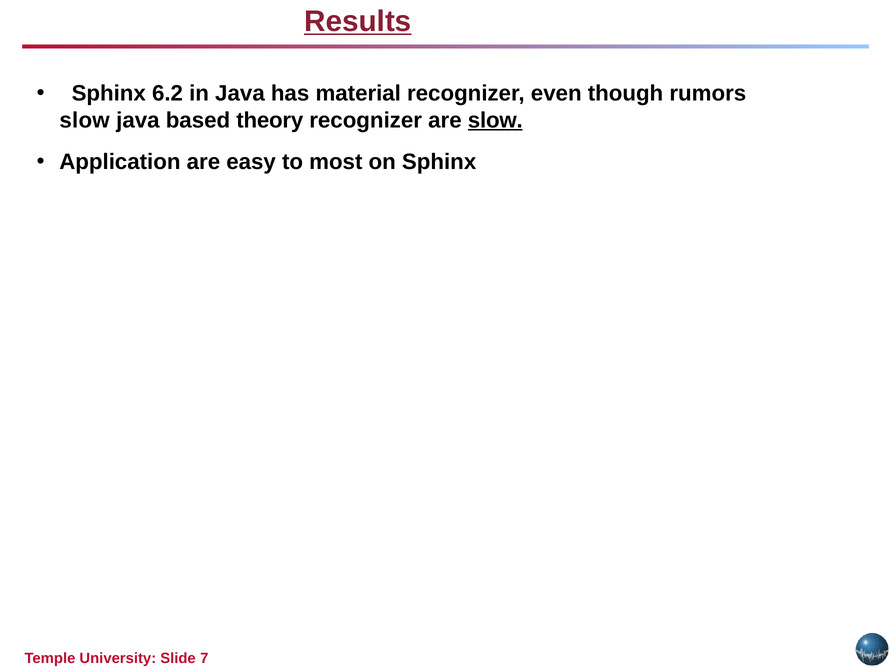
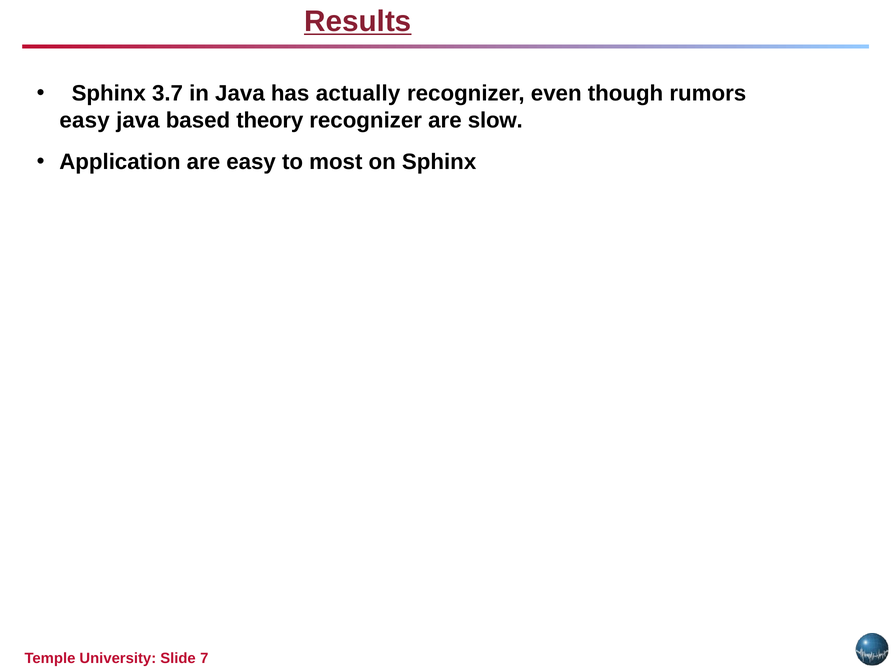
6.2: 6.2 -> 3.7
material: material -> actually
slow at (85, 120): slow -> easy
slow at (495, 120) underline: present -> none
